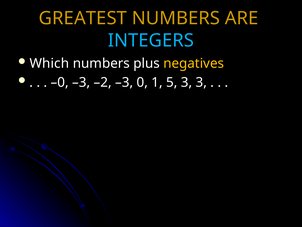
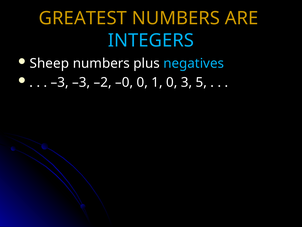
Which: Which -> Sheep
negatives colour: yellow -> light blue
–0 at (60, 82): –0 -> –3
–2 –3: –3 -> –0
1 5: 5 -> 0
3 3: 3 -> 5
